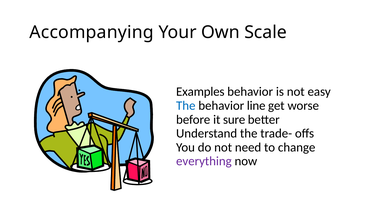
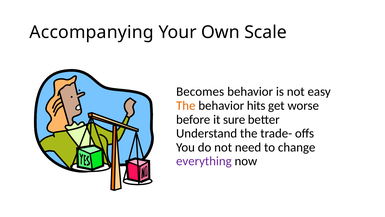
Examples: Examples -> Becomes
The at (186, 105) colour: blue -> orange
line: line -> hits
